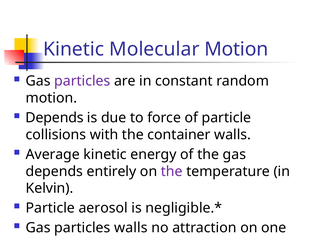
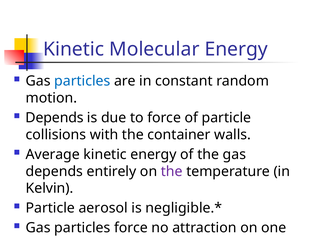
Molecular Motion: Motion -> Energy
particles at (82, 81) colour: purple -> blue
particles walls: walls -> force
